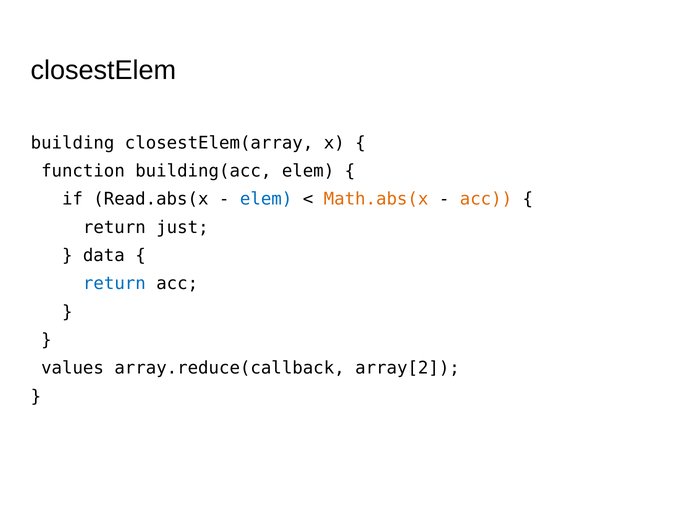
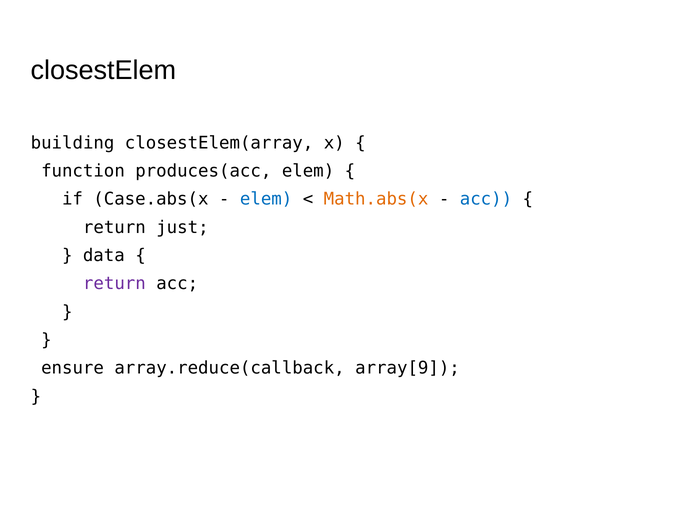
building(acc: building(acc -> produces(acc
Read.abs(x: Read.abs(x -> Case.abs(x
acc at (486, 199) colour: orange -> blue
return at (114, 284) colour: blue -> purple
values: values -> ensure
array[2: array[2 -> array[9
